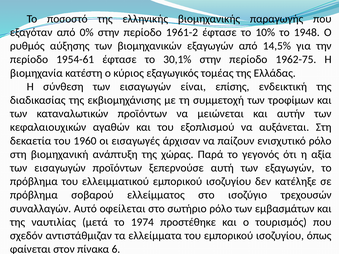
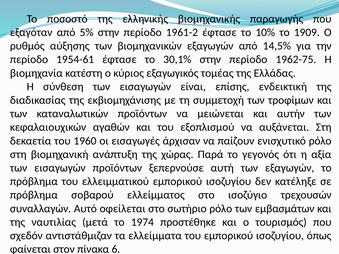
0%: 0% -> 5%
1948: 1948 -> 1909
